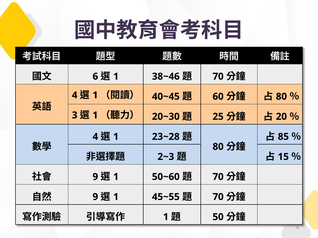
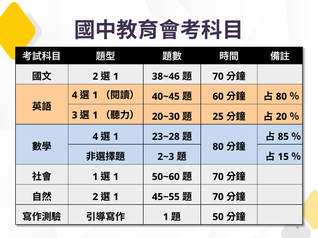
6 at (95, 77): 6 -> 2
9 at (95, 177): 9 -> 1
9 at (95, 197): 9 -> 2
